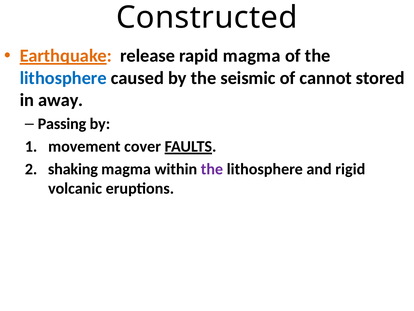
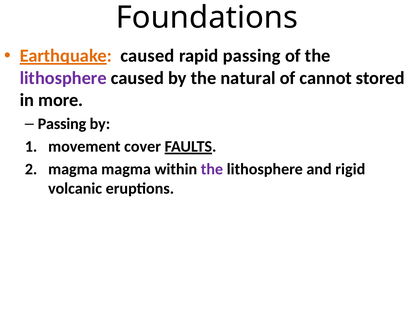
Constructed: Constructed -> Foundations
Earthquake release: release -> caused
rapid magma: magma -> passing
lithosphere at (63, 78) colour: blue -> purple
seismic: seismic -> natural
away: away -> more
shaking at (73, 169): shaking -> magma
